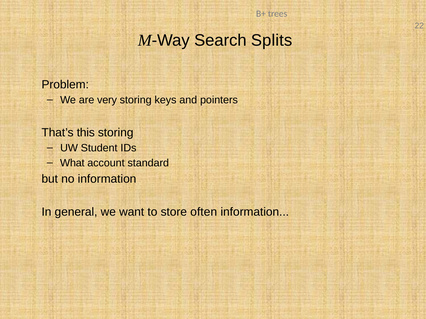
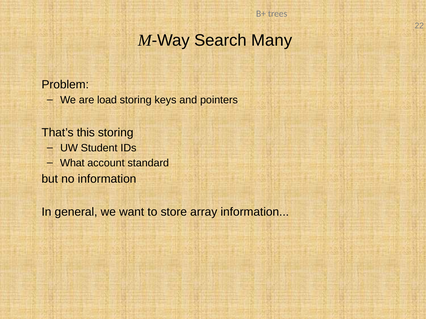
Splits: Splits -> Many
very: very -> load
often: often -> array
